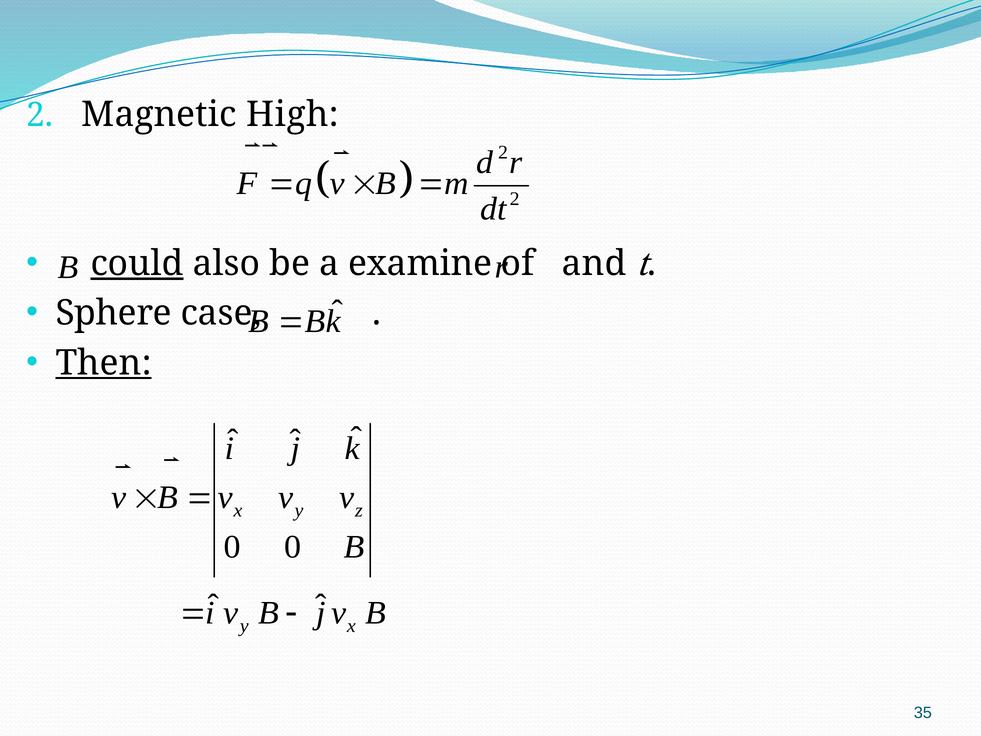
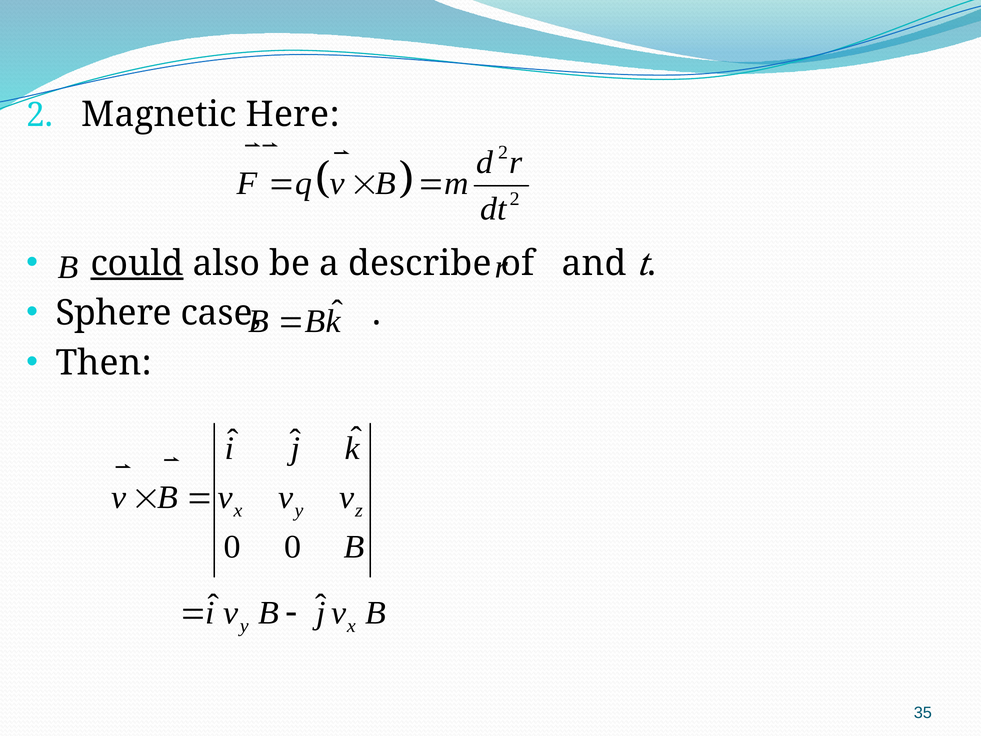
High: High -> Here
examine: examine -> describe
Then underline: present -> none
